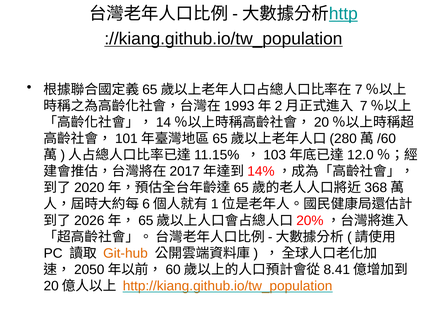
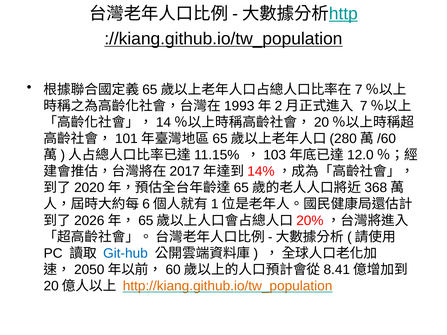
Git-hub colour: orange -> blue
